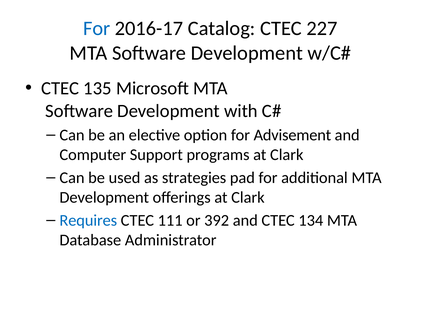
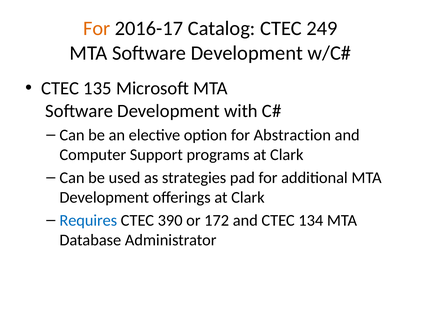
For at (97, 28) colour: blue -> orange
227: 227 -> 249
Advisement: Advisement -> Abstraction
111: 111 -> 390
392: 392 -> 172
